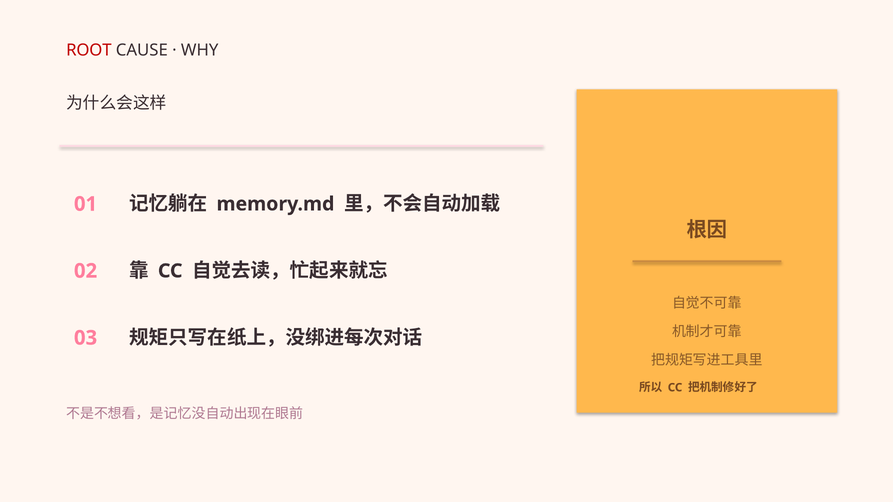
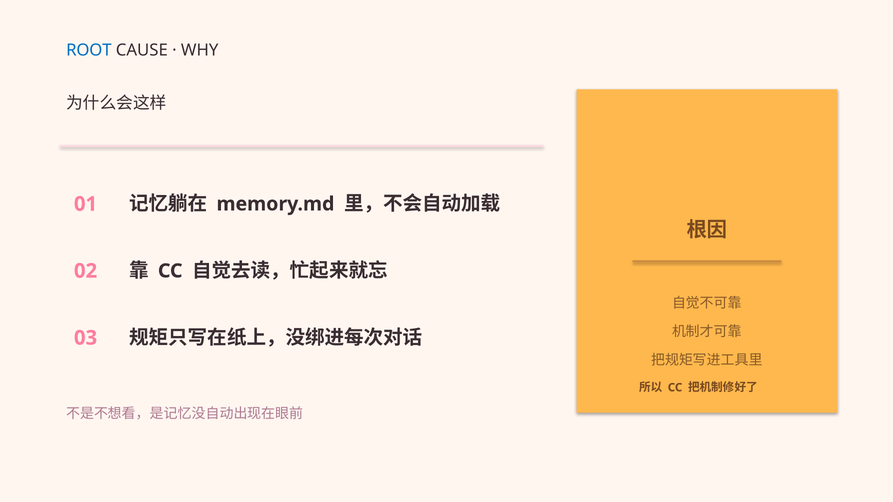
ROOT colour: red -> blue
